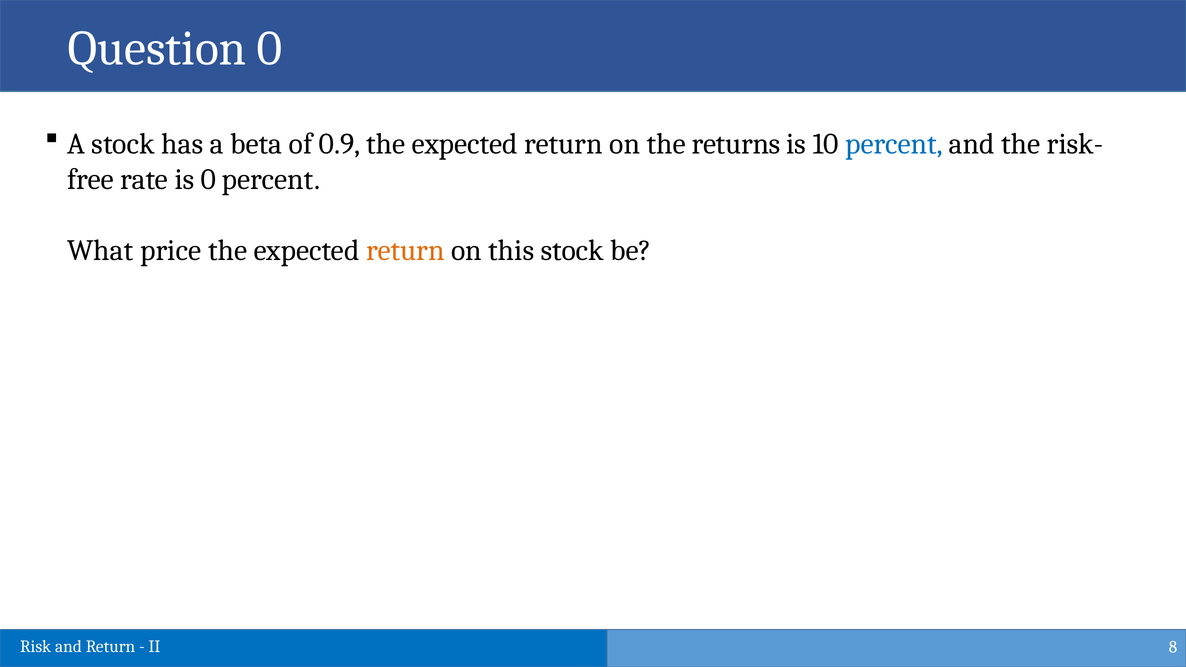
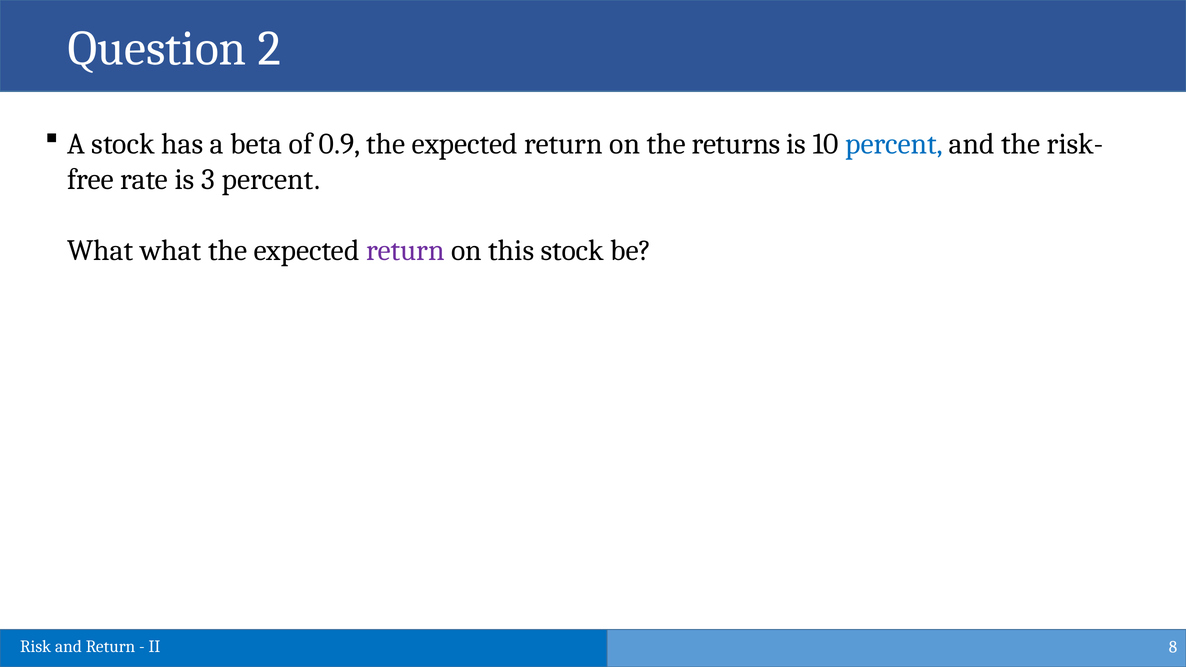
Question 0: 0 -> 2
is 0: 0 -> 3
What price: price -> what
return at (405, 251) colour: orange -> purple
